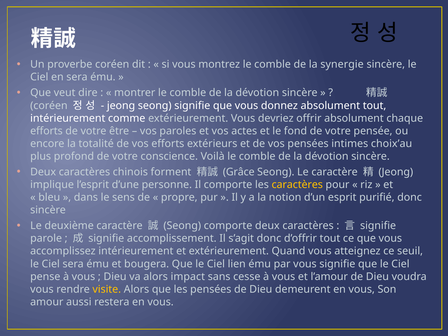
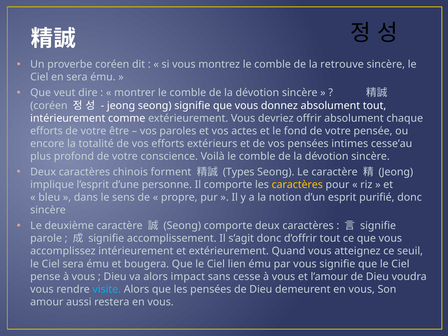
synergie: synergie -> retrouve
choix’au: choix’au -> cesse’au
Grâce: Grâce -> Types
visite colour: yellow -> light blue
